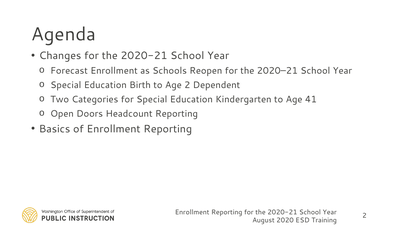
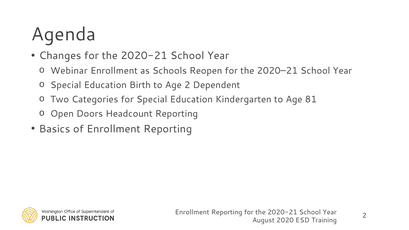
Forecast: Forecast -> Webinar
41: 41 -> 81
